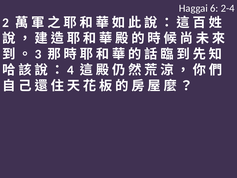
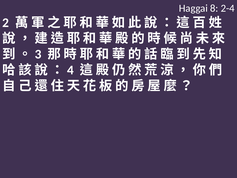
6: 6 -> 8
